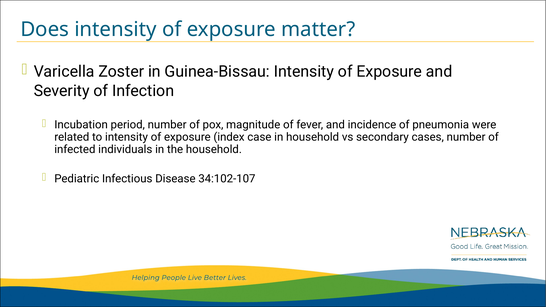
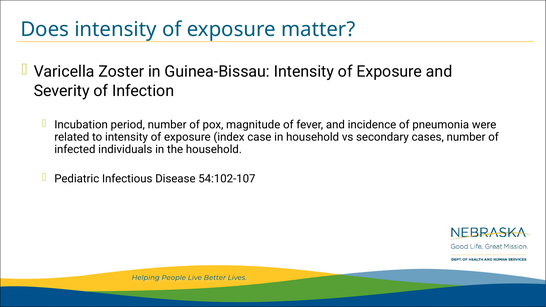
34:102-107: 34:102-107 -> 54:102-107
